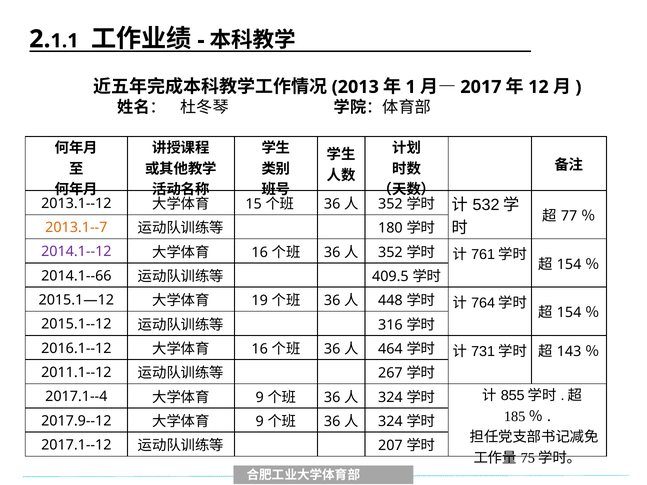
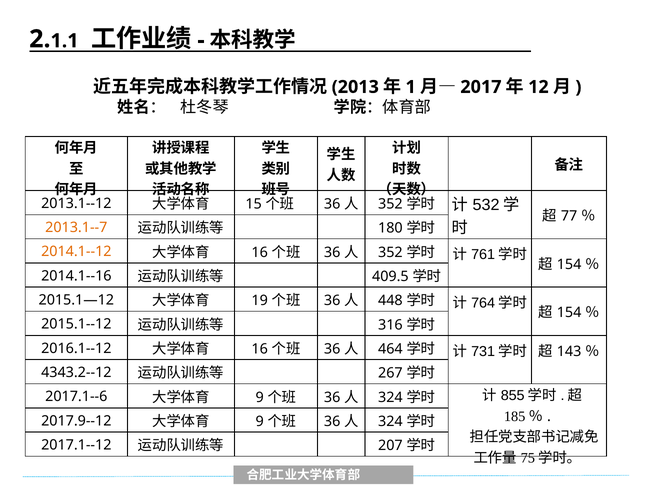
2014.1--12 colour: purple -> orange
2014.1--66: 2014.1--66 -> 2014.1--16
2011.1--12: 2011.1--12 -> 4343.2--12
2017.1--4: 2017.1--4 -> 2017.1--6
